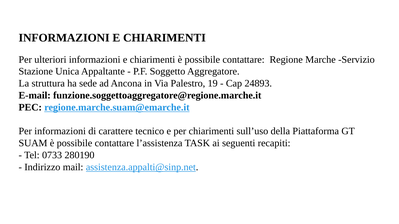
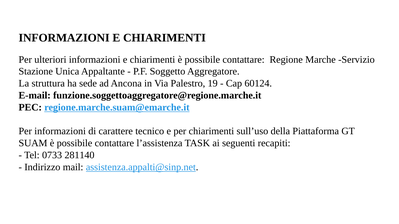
24893: 24893 -> 60124
280190: 280190 -> 281140
